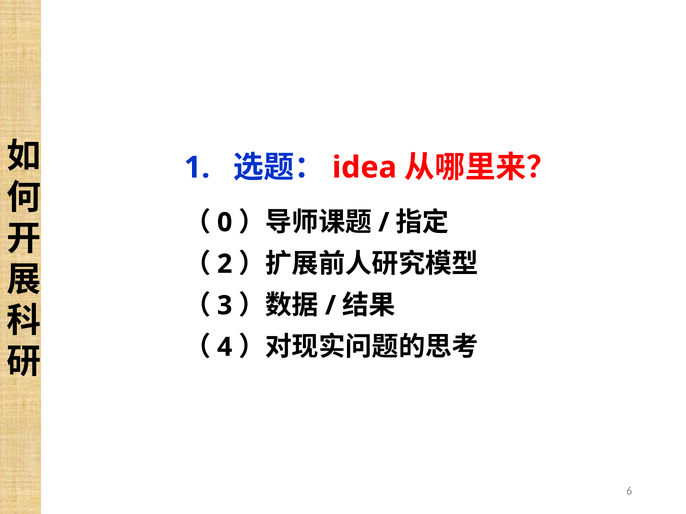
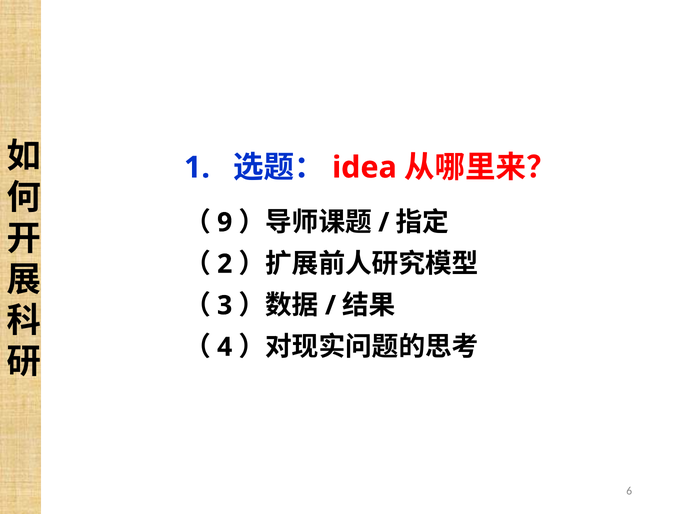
0: 0 -> 9
